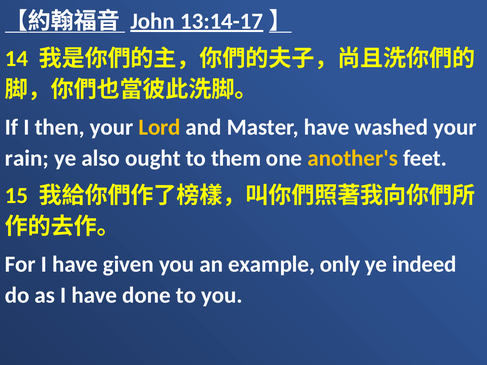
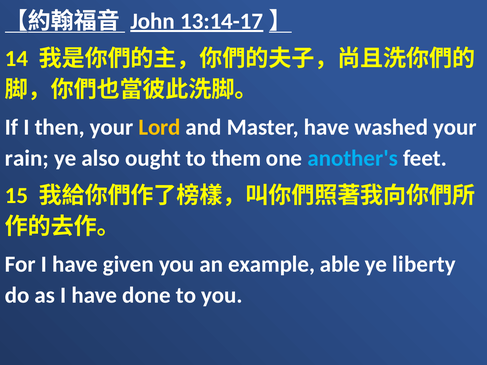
another's colour: yellow -> light blue
only: only -> able
indeed: indeed -> liberty
